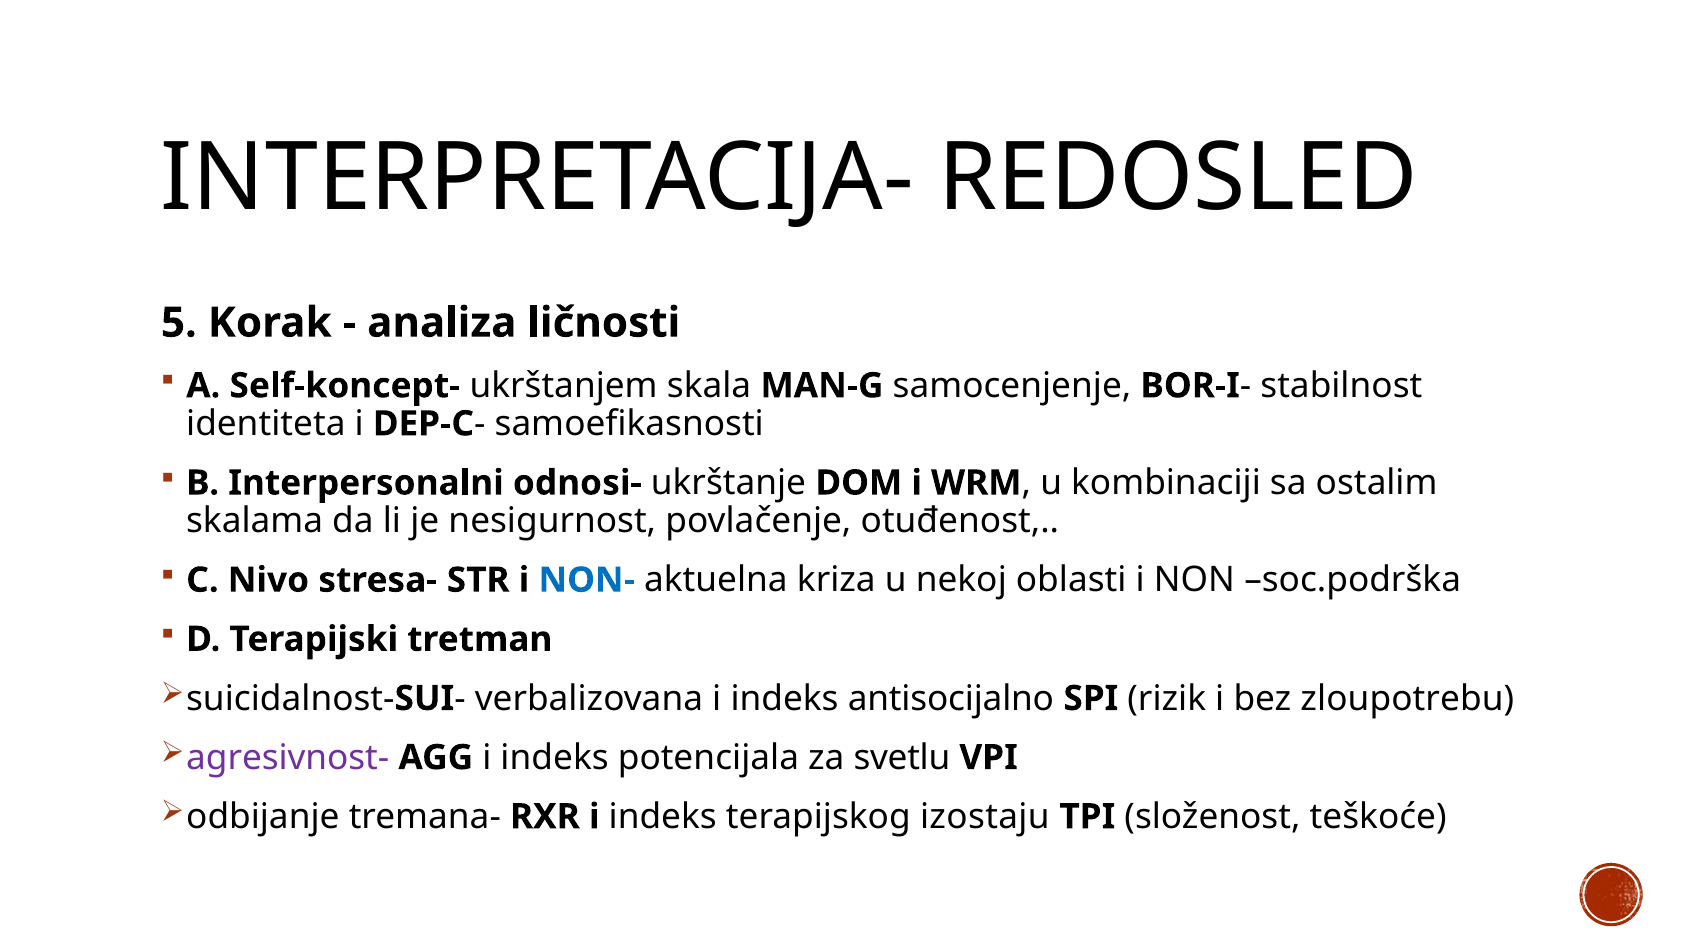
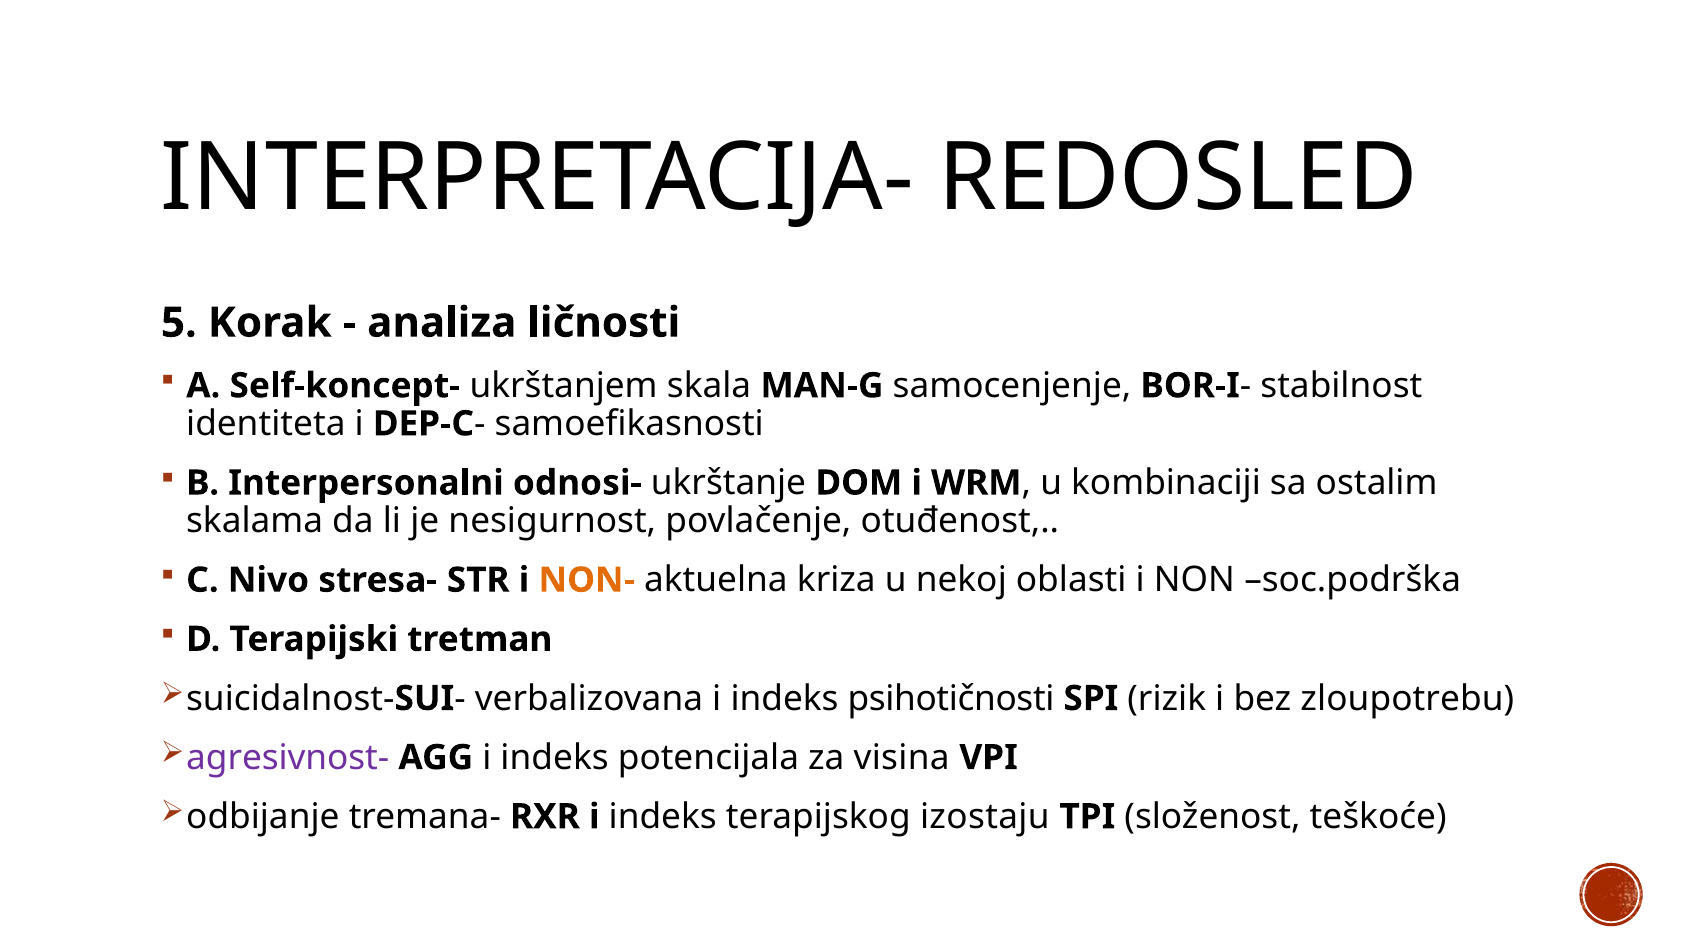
NON- colour: blue -> orange
antisocijalno: antisocijalno -> psihotičnosti
svetlu: svetlu -> visina
